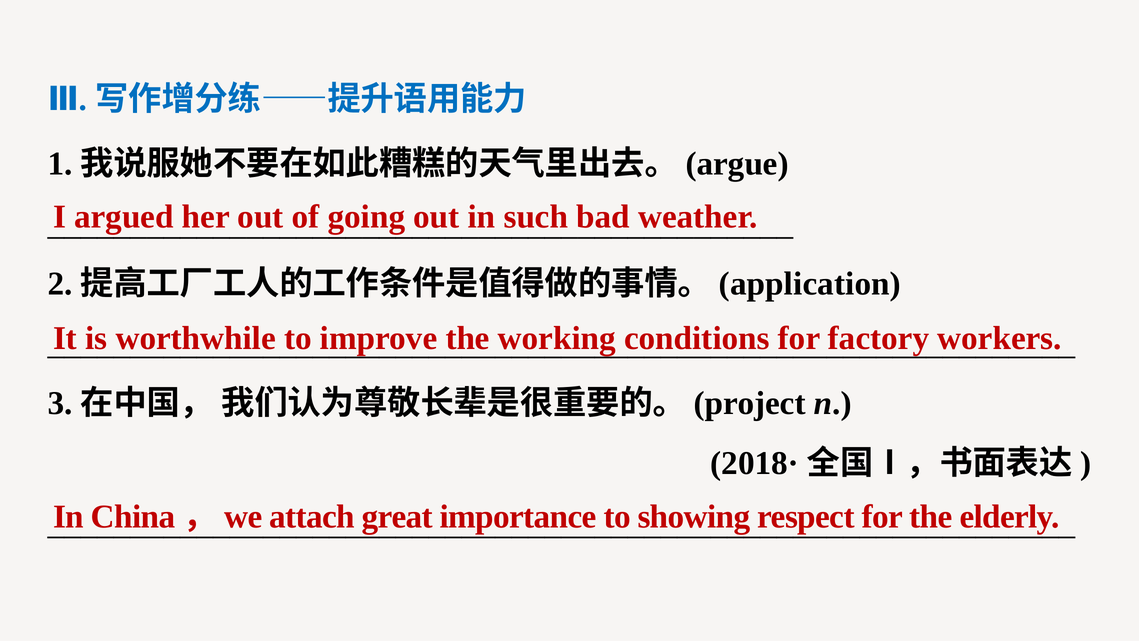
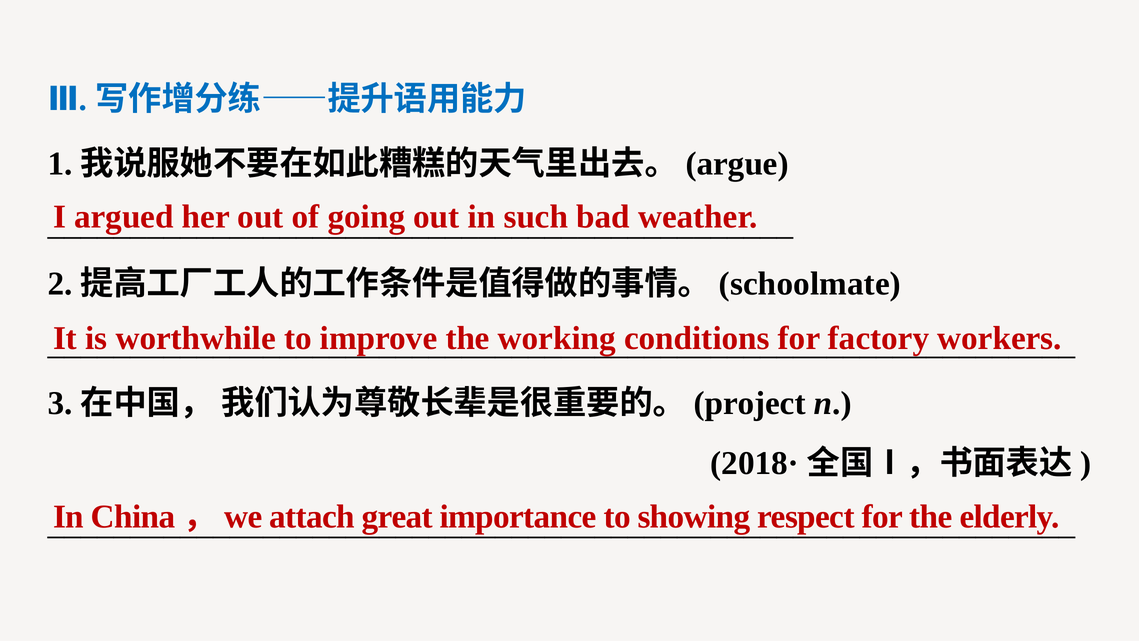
application: application -> schoolmate
